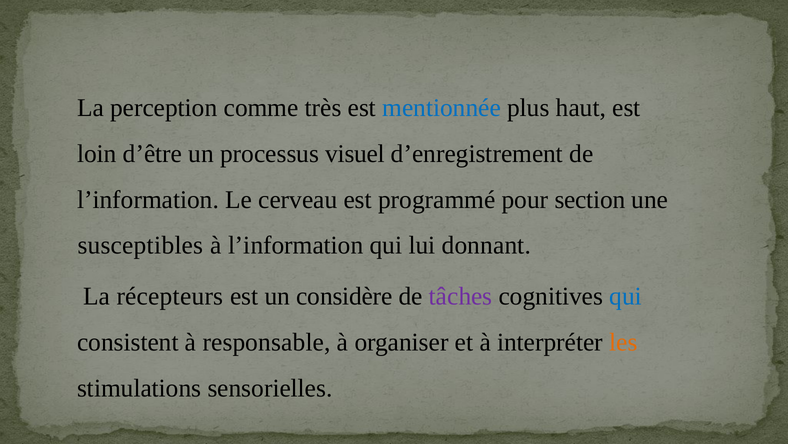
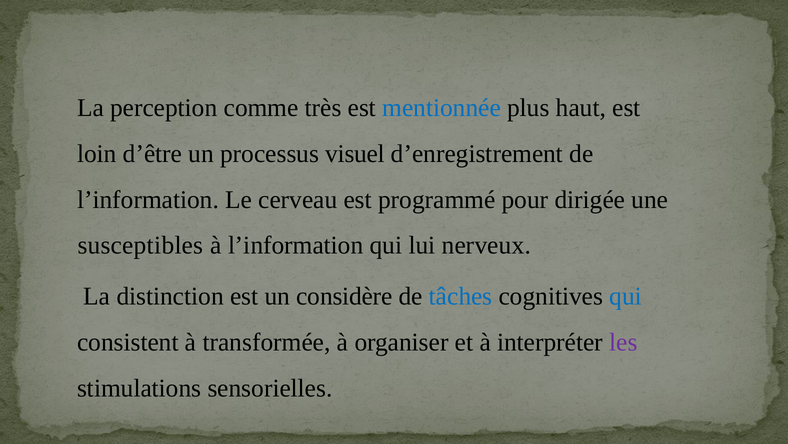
section: section -> dirigée
donnant: donnant -> nerveux
récepteurs: récepteurs -> distinction
tâches colour: purple -> blue
responsable: responsable -> transformée
les colour: orange -> purple
